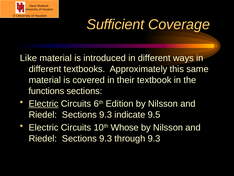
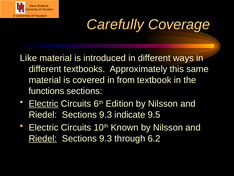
Sufficient: Sufficient -> Carefully
their: their -> from
Whose: Whose -> Known
Riedel at (43, 138) underline: none -> present
through 9.3: 9.3 -> 6.2
